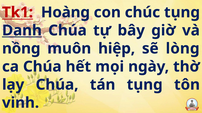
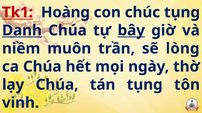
bây underline: none -> present
nồng: nồng -> niềm
hiệp: hiệp -> trần
